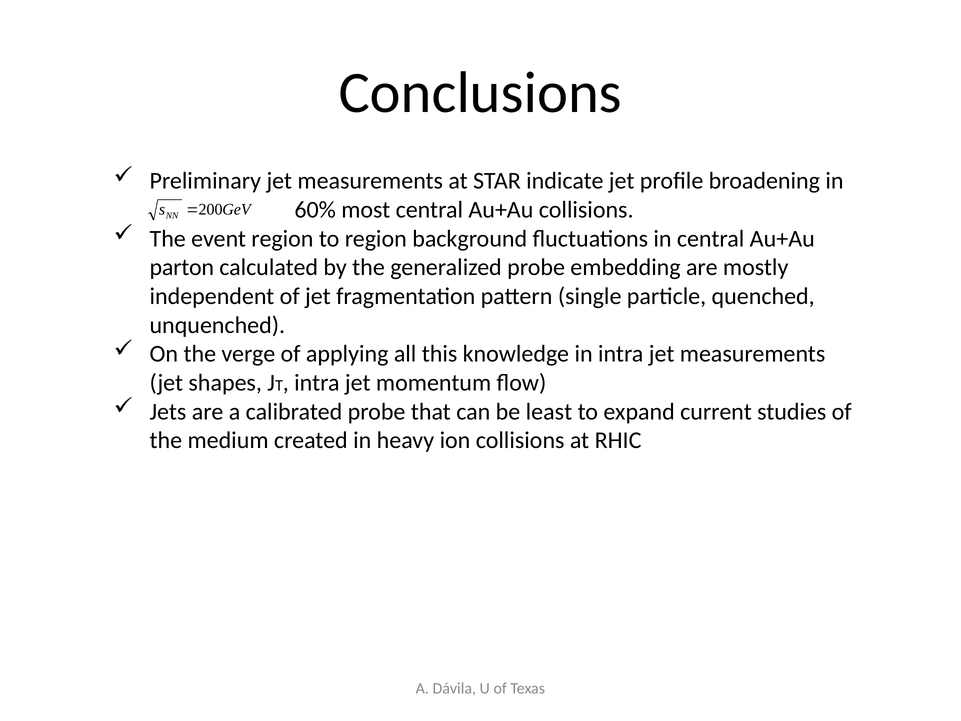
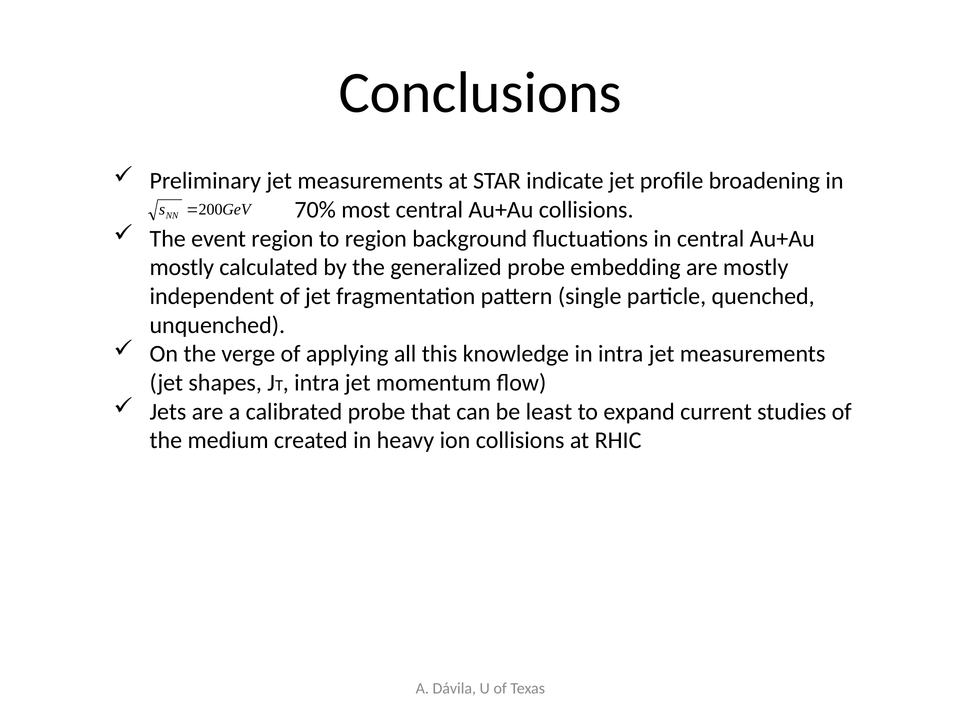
60%: 60% -> 70%
parton at (182, 267): parton -> mostly
